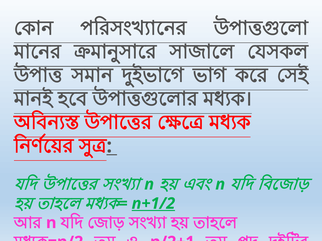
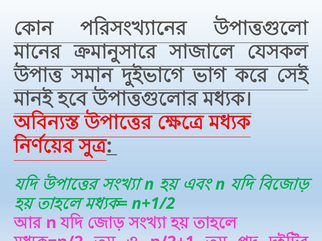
n+1/2 underline: present -> none
